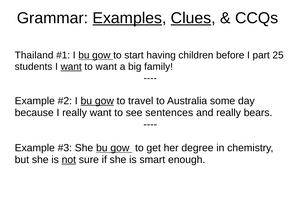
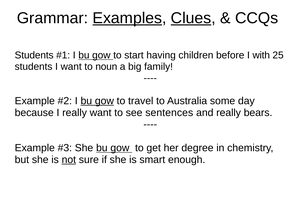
Thailand at (34, 55): Thailand -> Students
part: part -> with
want at (71, 67) underline: present -> none
to want: want -> noun
